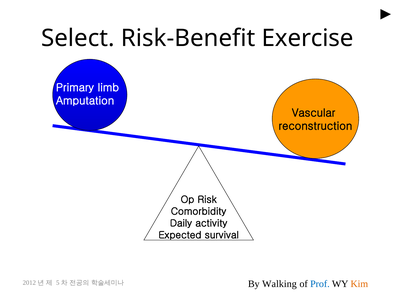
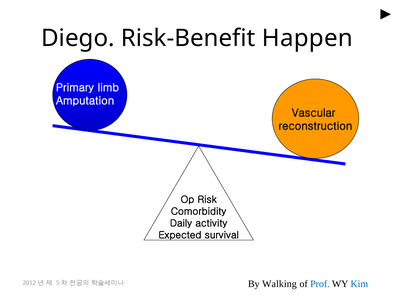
Select: Select -> Diego
Exercise: Exercise -> Happen
Kim colour: orange -> blue
